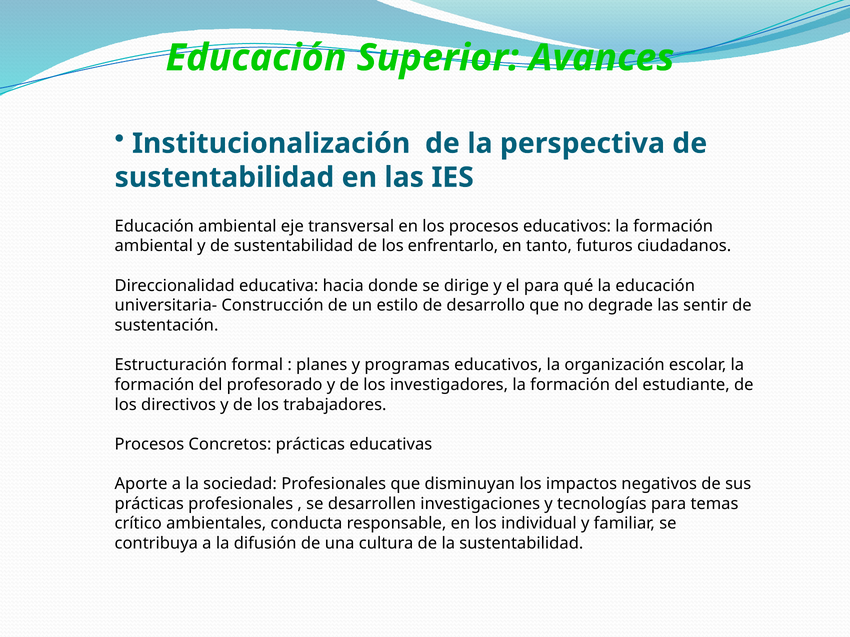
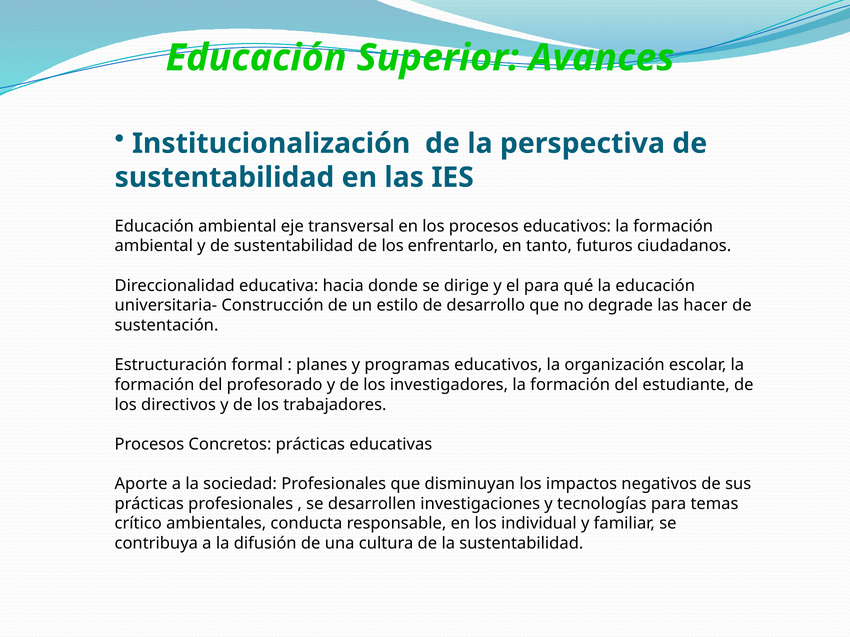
sentir: sentir -> hacer
